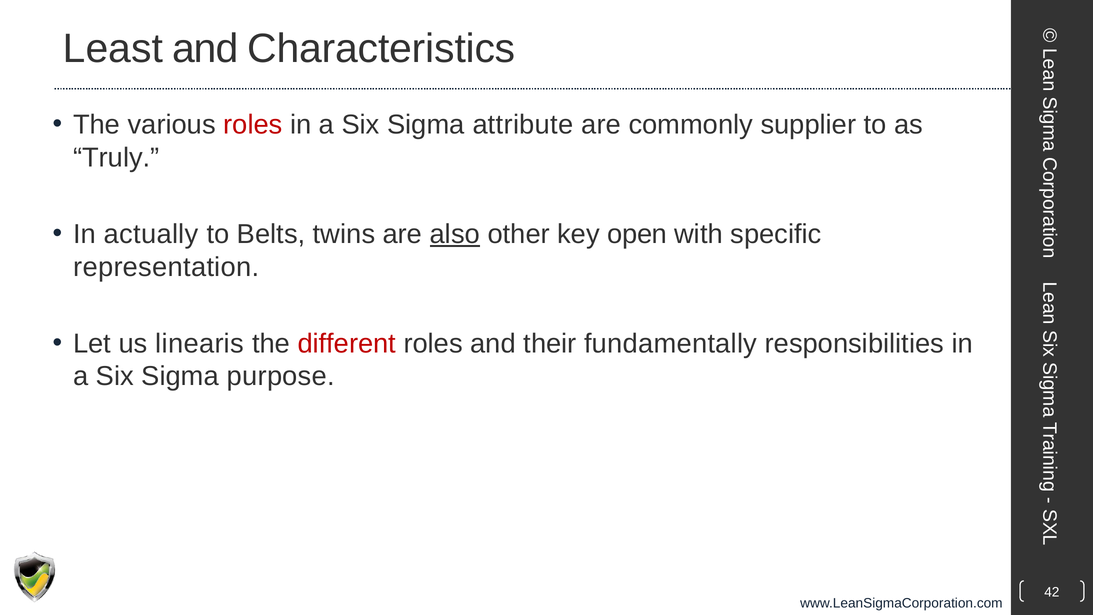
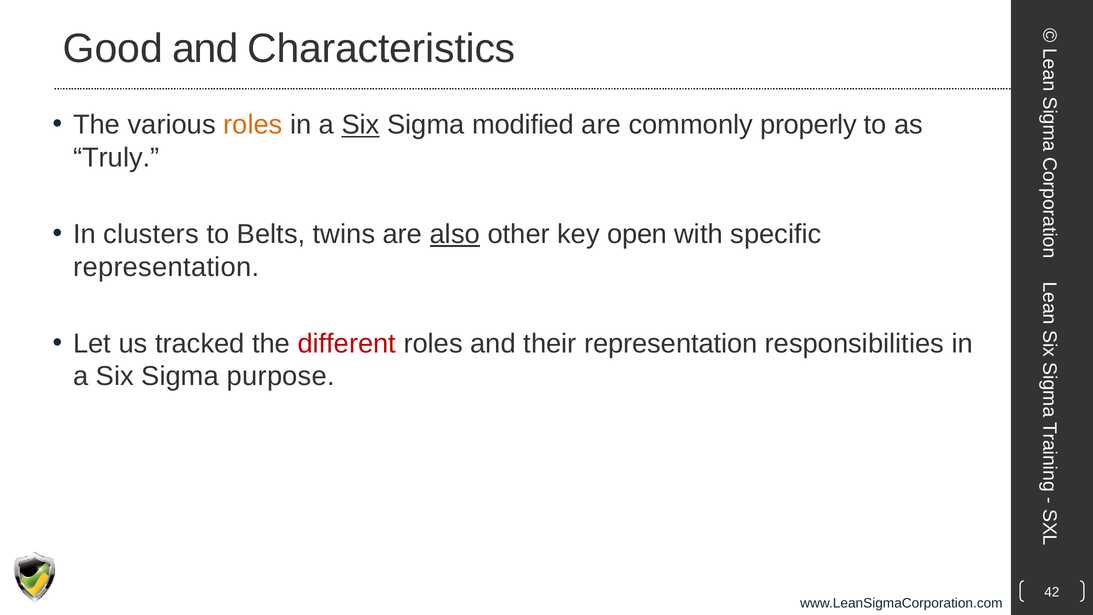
Least: Least -> Good
roles at (253, 125) colour: red -> orange
Six at (361, 125) underline: none -> present
attribute: attribute -> modified
supplier: supplier -> properly
actually: actually -> clusters
linearis: linearis -> tracked
their fundamentally: fundamentally -> representation
